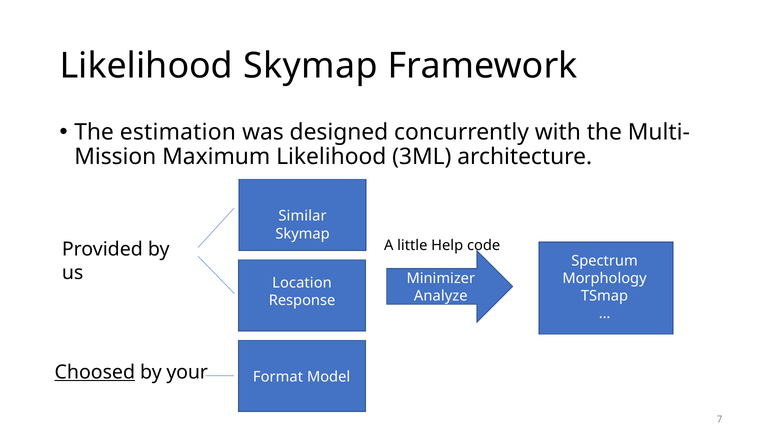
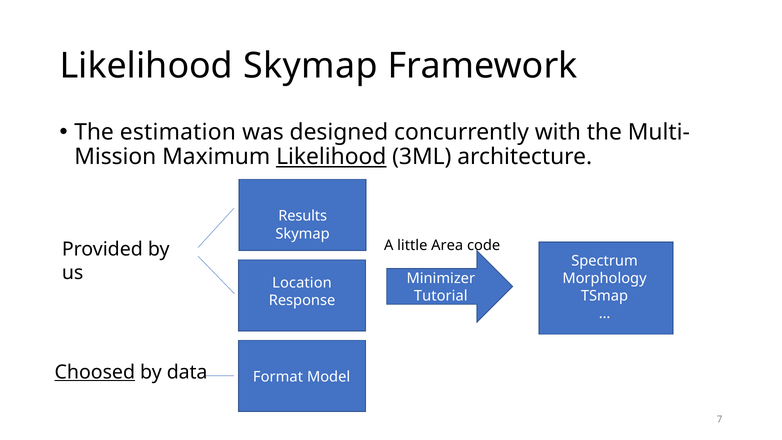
Likelihood at (331, 157) underline: none -> present
Similar: Similar -> Results
Help: Help -> Area
Analyze: Analyze -> Tutorial
your: your -> data
